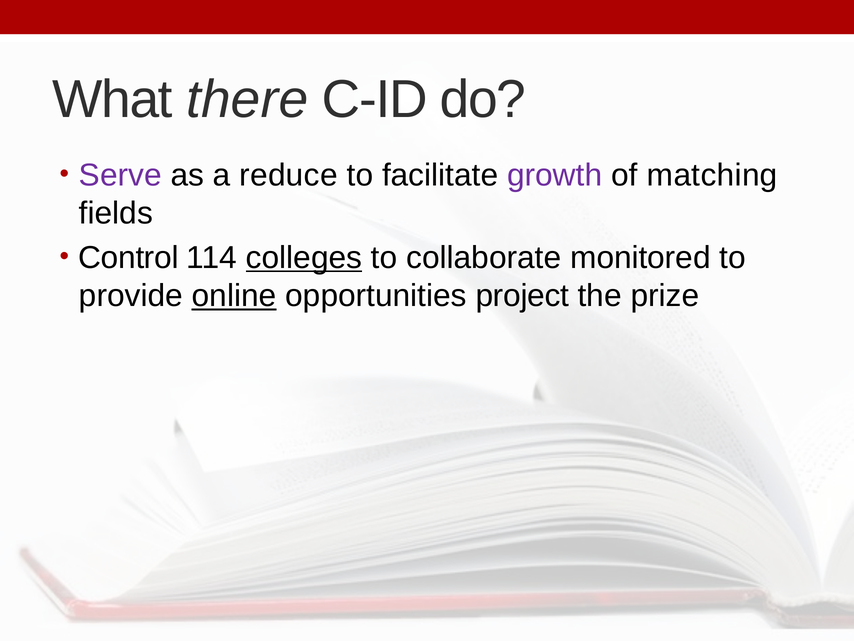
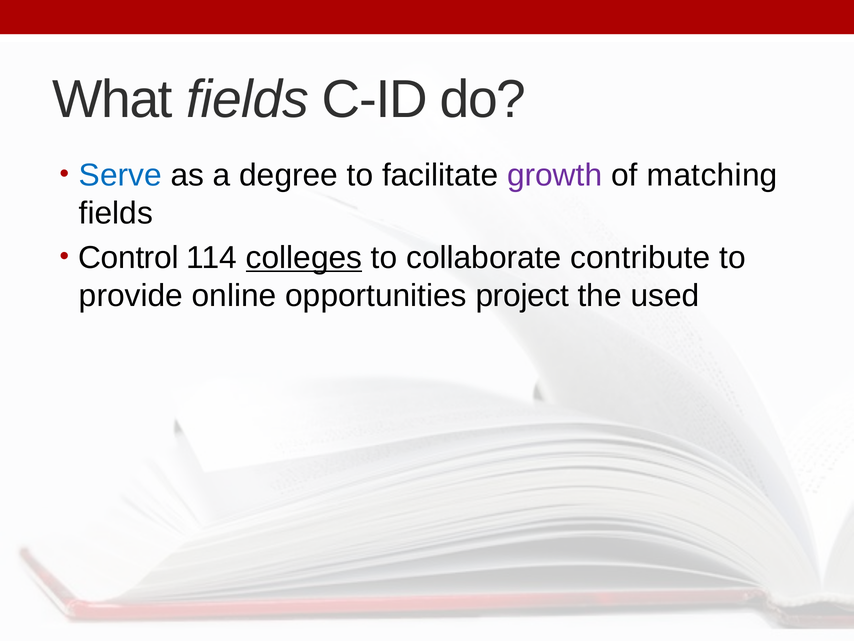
What there: there -> fields
Serve colour: purple -> blue
reduce: reduce -> degree
monitored: monitored -> contribute
online underline: present -> none
prize: prize -> used
